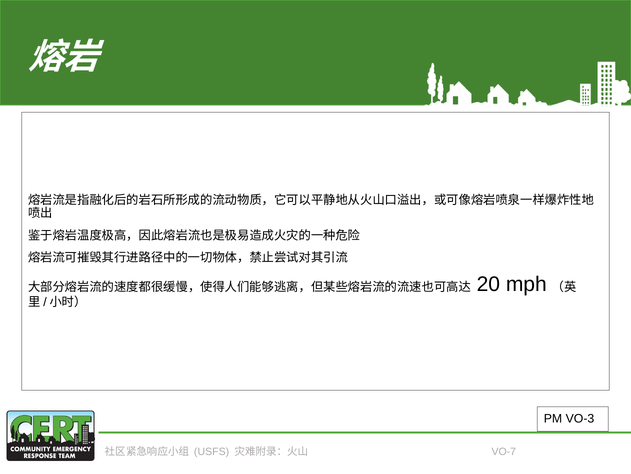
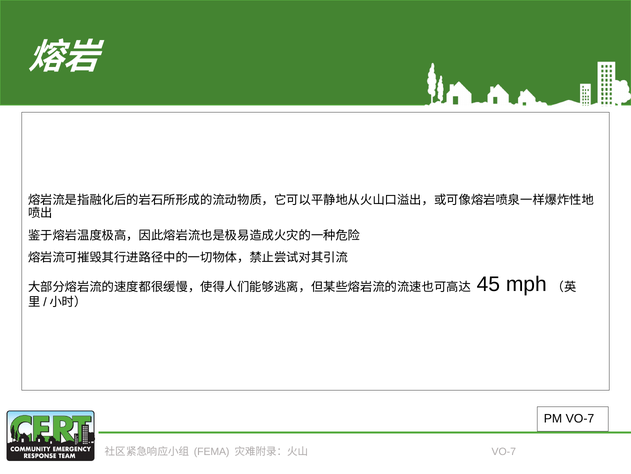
20: 20 -> 45
PM VO-3: VO-3 -> VO-7
USFS: USFS -> FEMA
